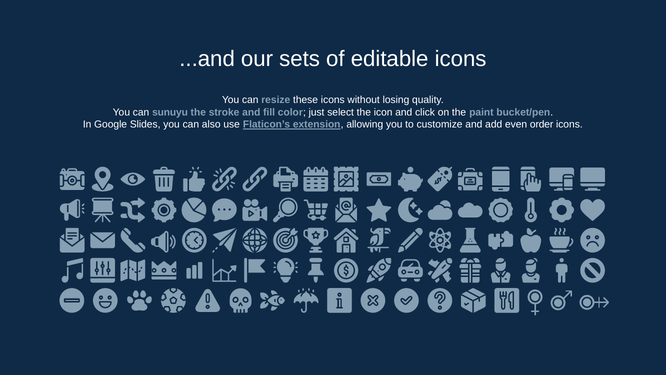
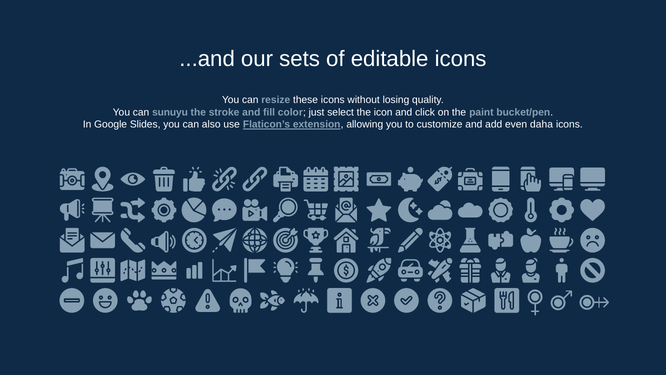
order: order -> daha
